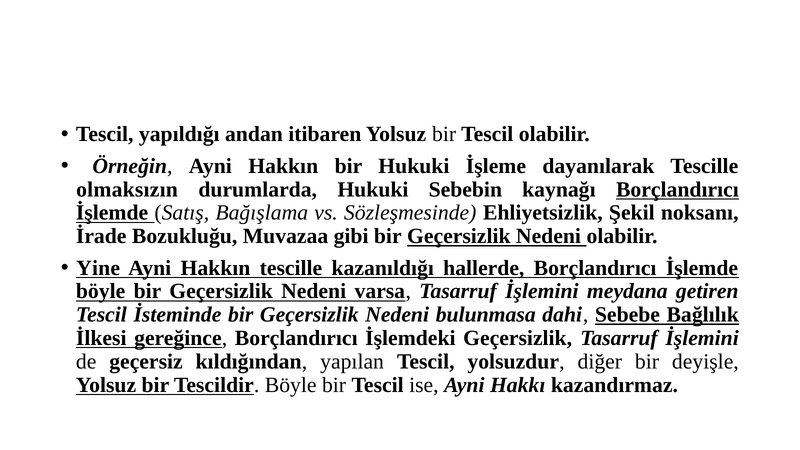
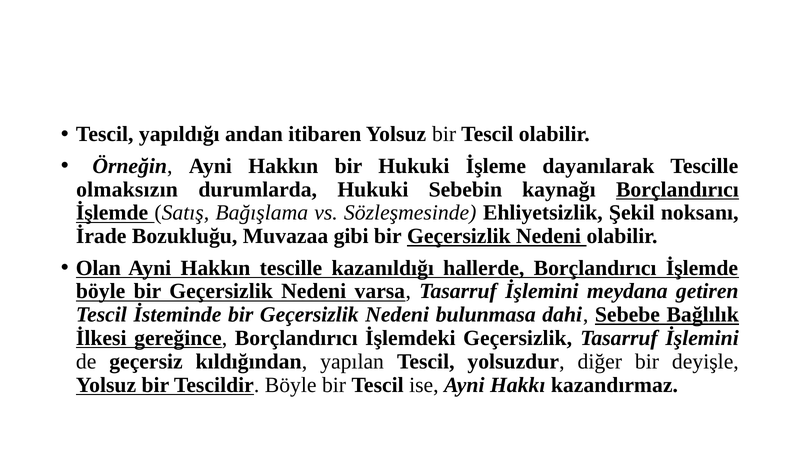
Yine: Yine -> Olan
